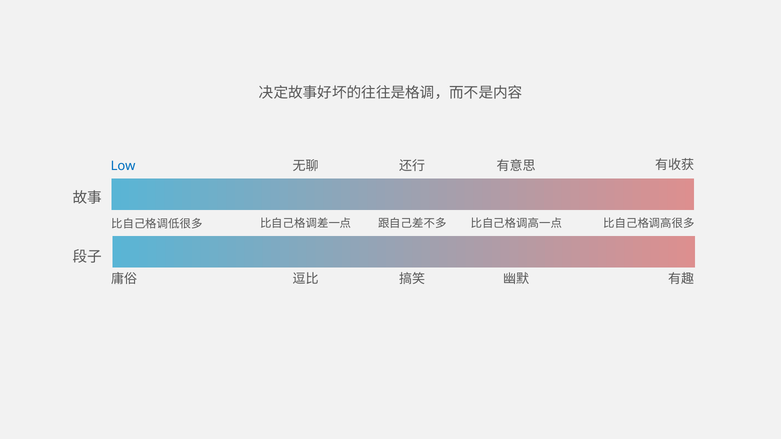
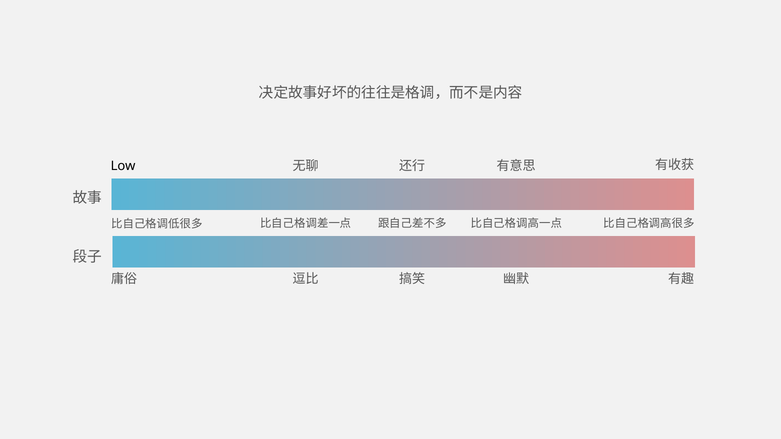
Low colour: blue -> black
